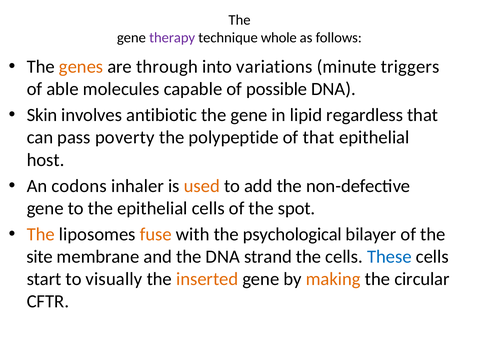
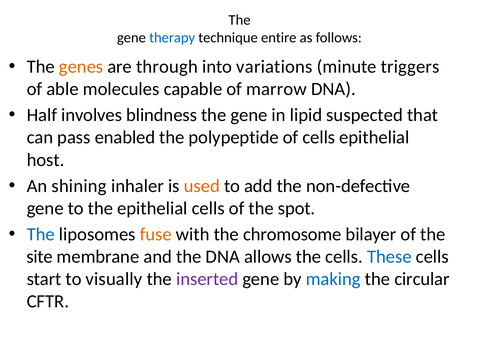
therapy colour: purple -> blue
whole: whole -> entire
possible: possible -> marrow
Skin: Skin -> Half
antibiotic: antibiotic -> blindness
regardless: regardless -> suspected
poverty: poverty -> enabled
of that: that -> cells
codons: codons -> shining
The at (41, 235) colour: orange -> blue
psychological: psychological -> chromosome
strand: strand -> allows
inserted colour: orange -> purple
making colour: orange -> blue
